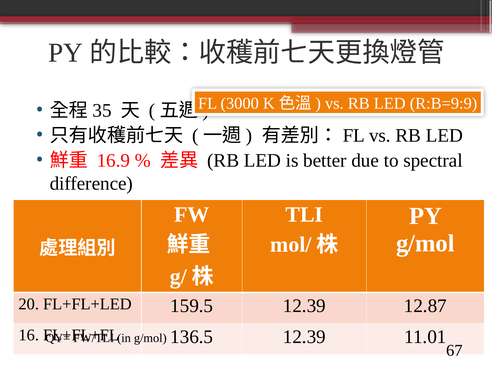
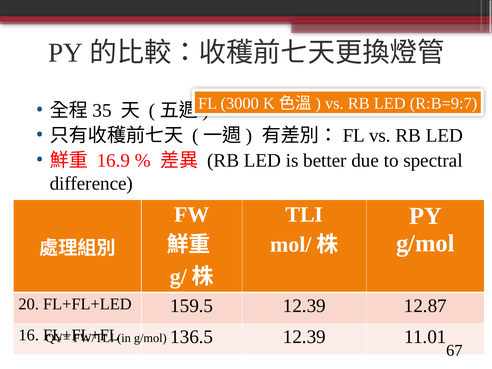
R:B=9:9: R:B=9:9 -> R:B=9:7
